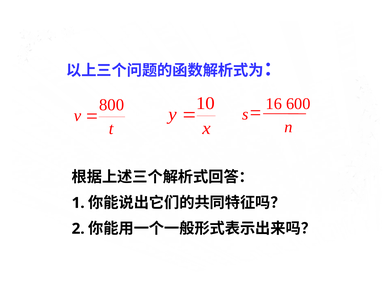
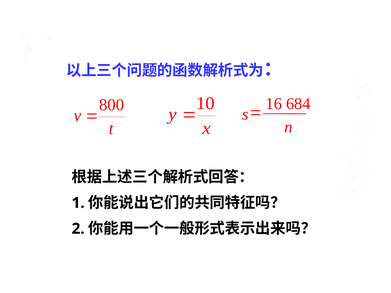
600: 600 -> 684
